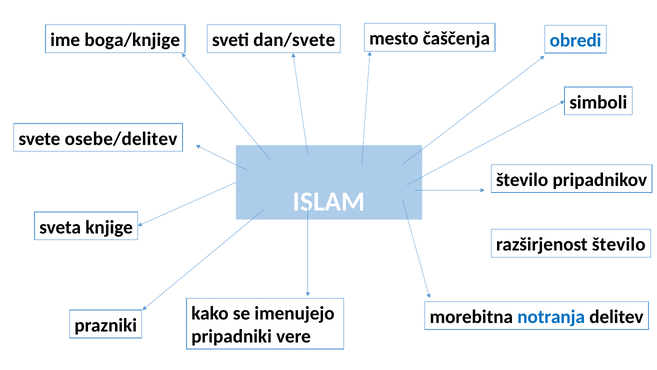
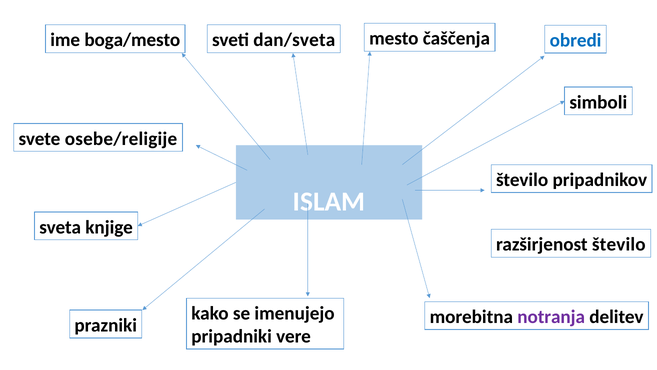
boga/knjige: boga/knjige -> boga/mesto
dan/svete: dan/svete -> dan/sveta
osebe/delitev: osebe/delitev -> osebe/religije
notranja colour: blue -> purple
